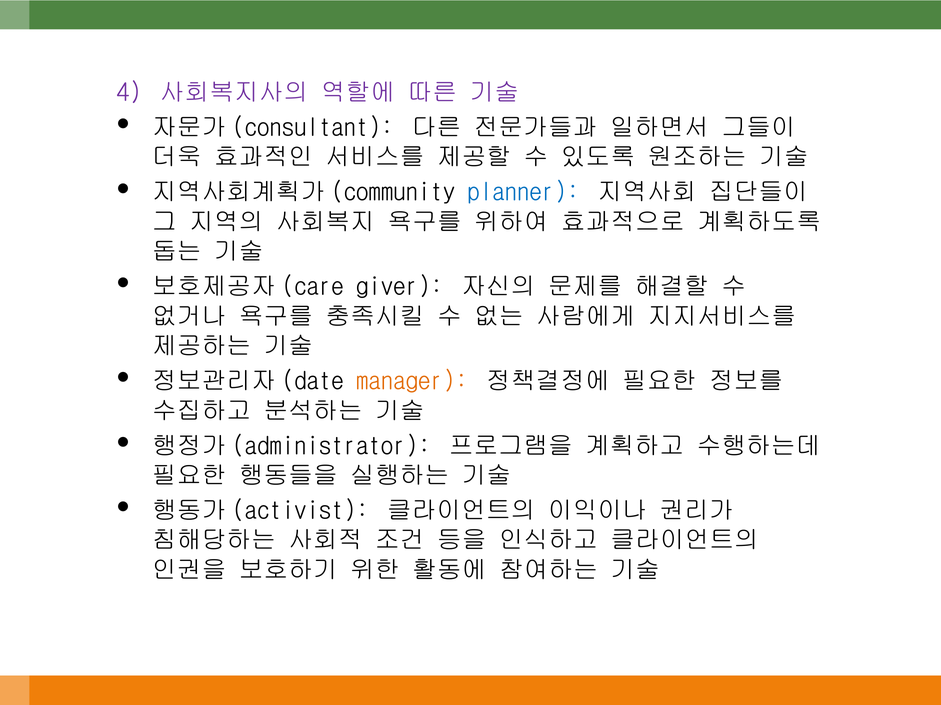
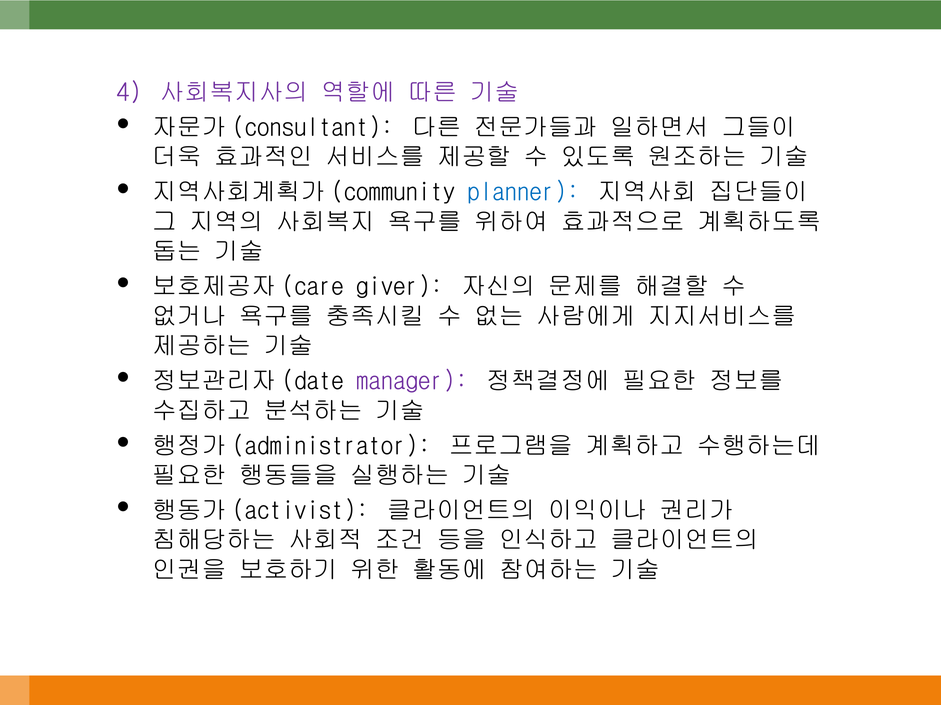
manager colour: orange -> purple
